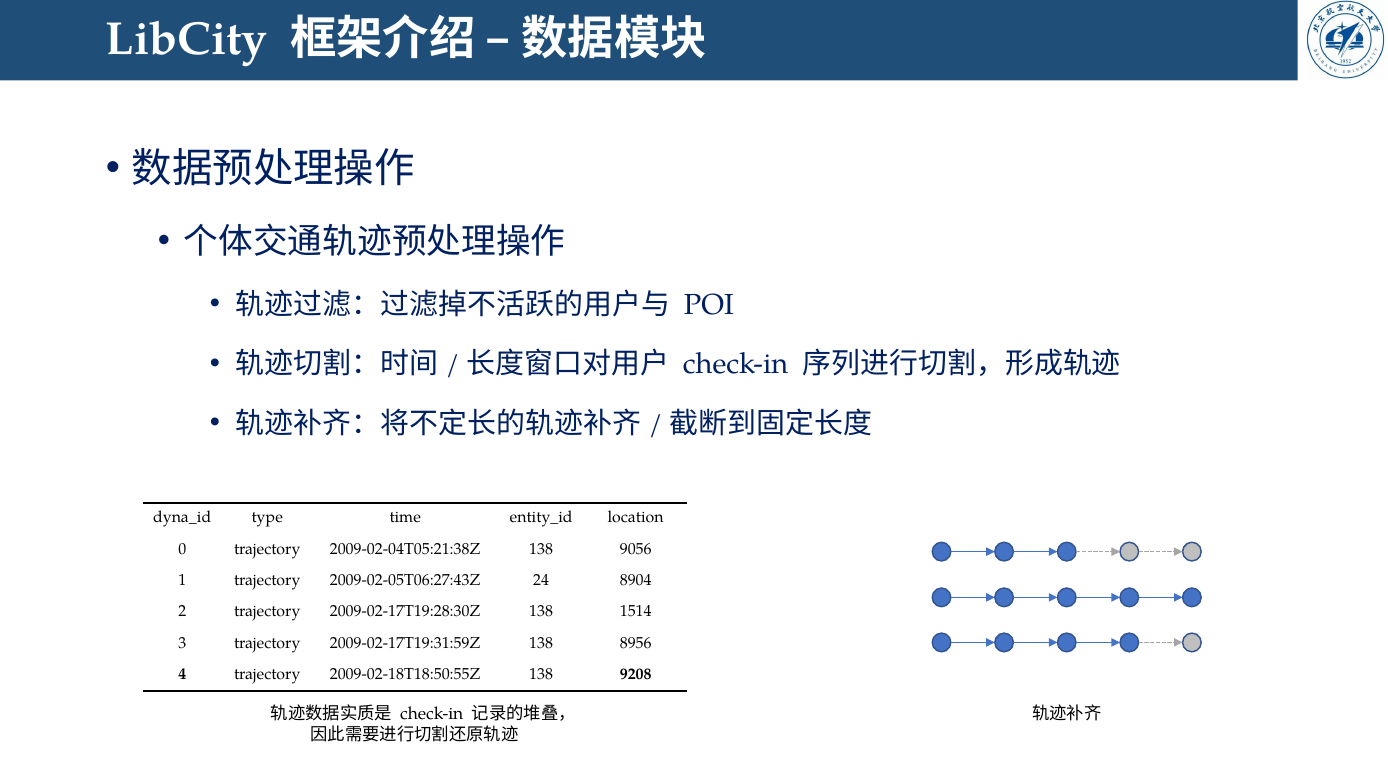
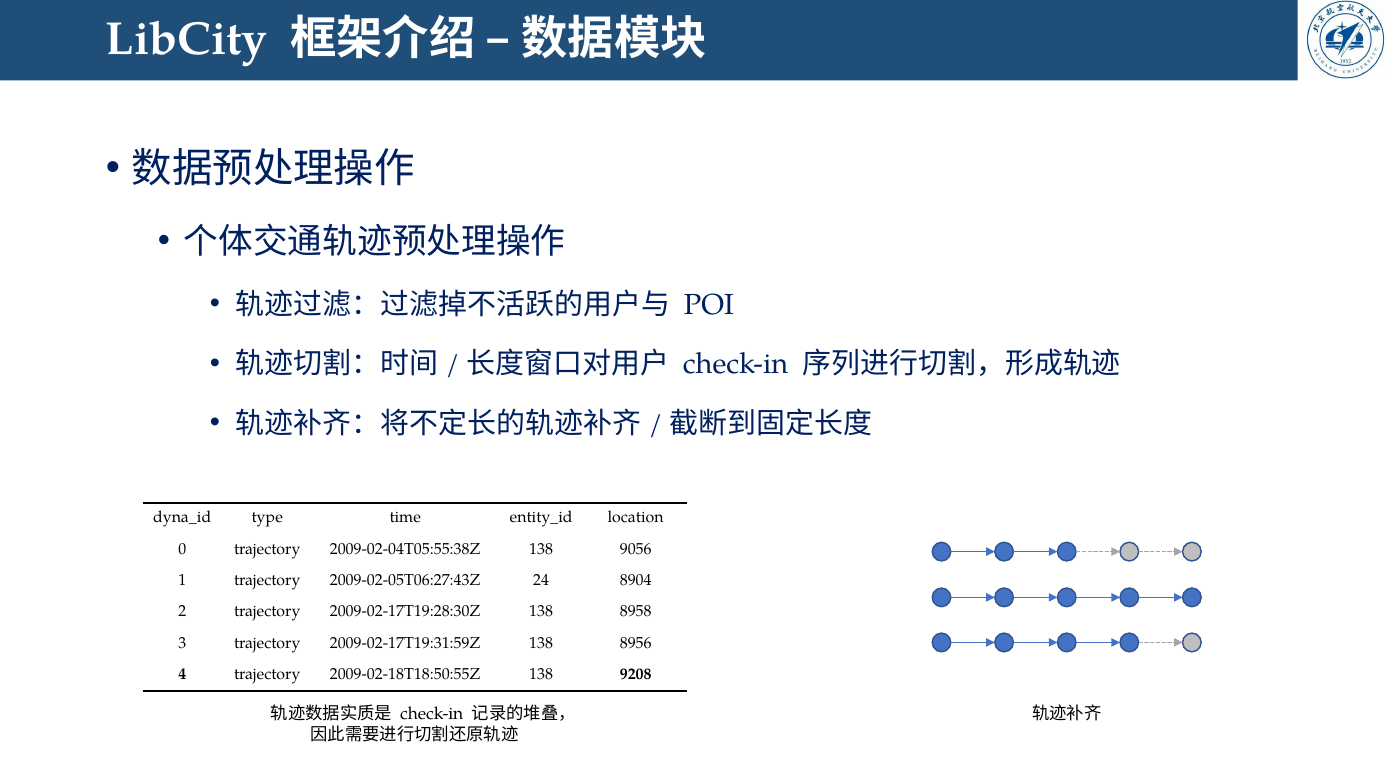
2009-02-04T05:21:38Z: 2009-02-04T05:21:38Z -> 2009-02-04T05:55:38Z
1514: 1514 -> 8958
